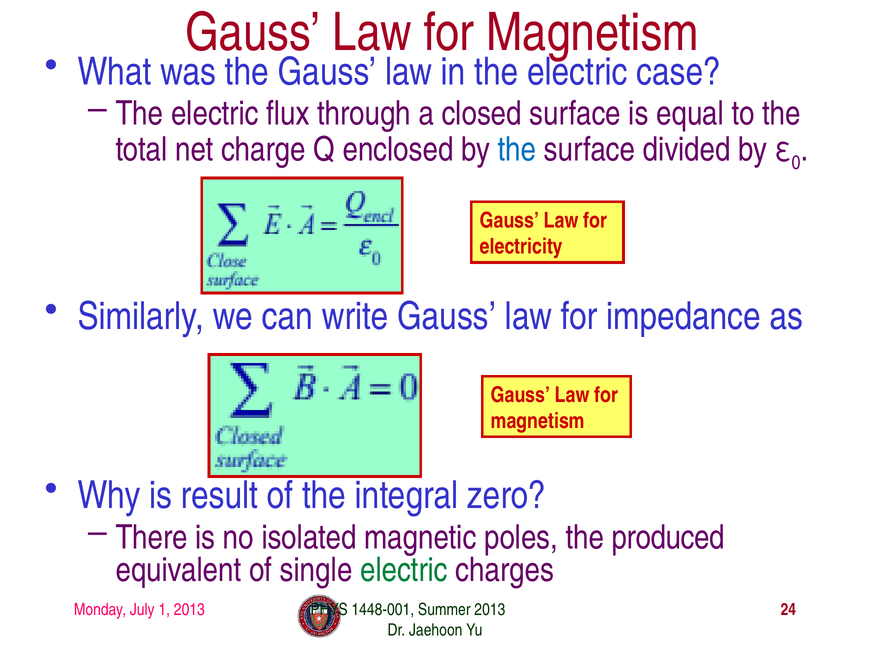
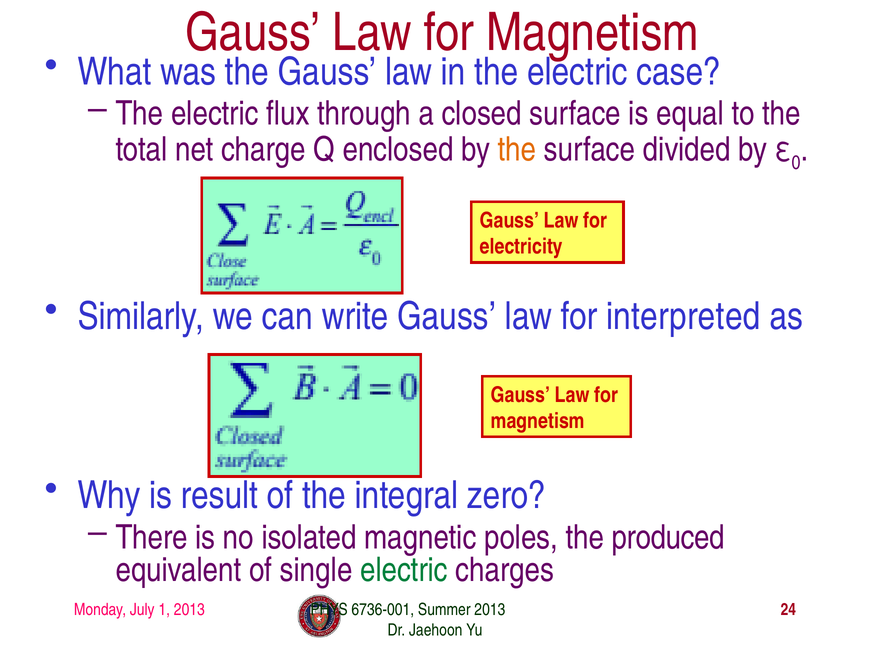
the at (517, 150) colour: blue -> orange
impedance: impedance -> interpreted
1448-001: 1448-001 -> 6736-001
